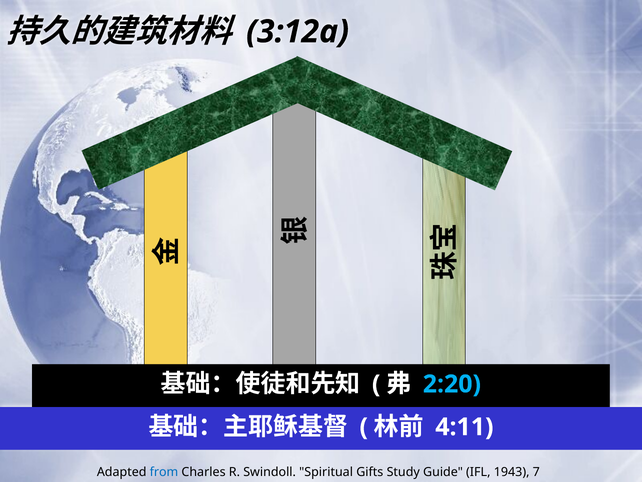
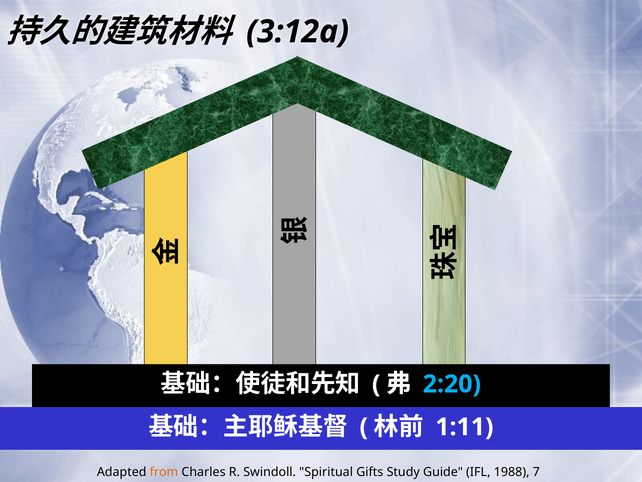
4:11: 4:11 -> 1:11
from colour: blue -> orange
1943: 1943 -> 1988
